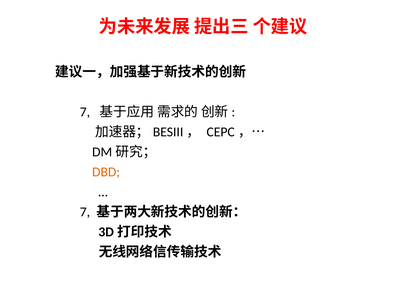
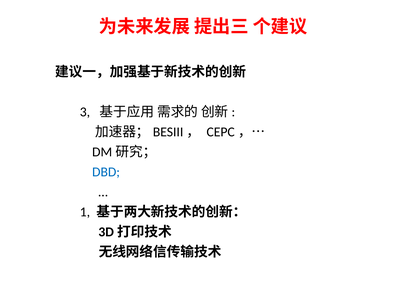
7 at (85, 112): 7 -> 3
DBD colour: orange -> blue
7 at (85, 212): 7 -> 1
